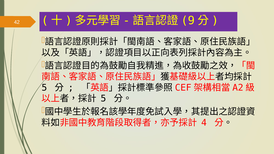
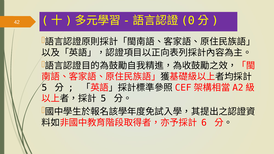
9: 9 -> 0
4: 4 -> 6
